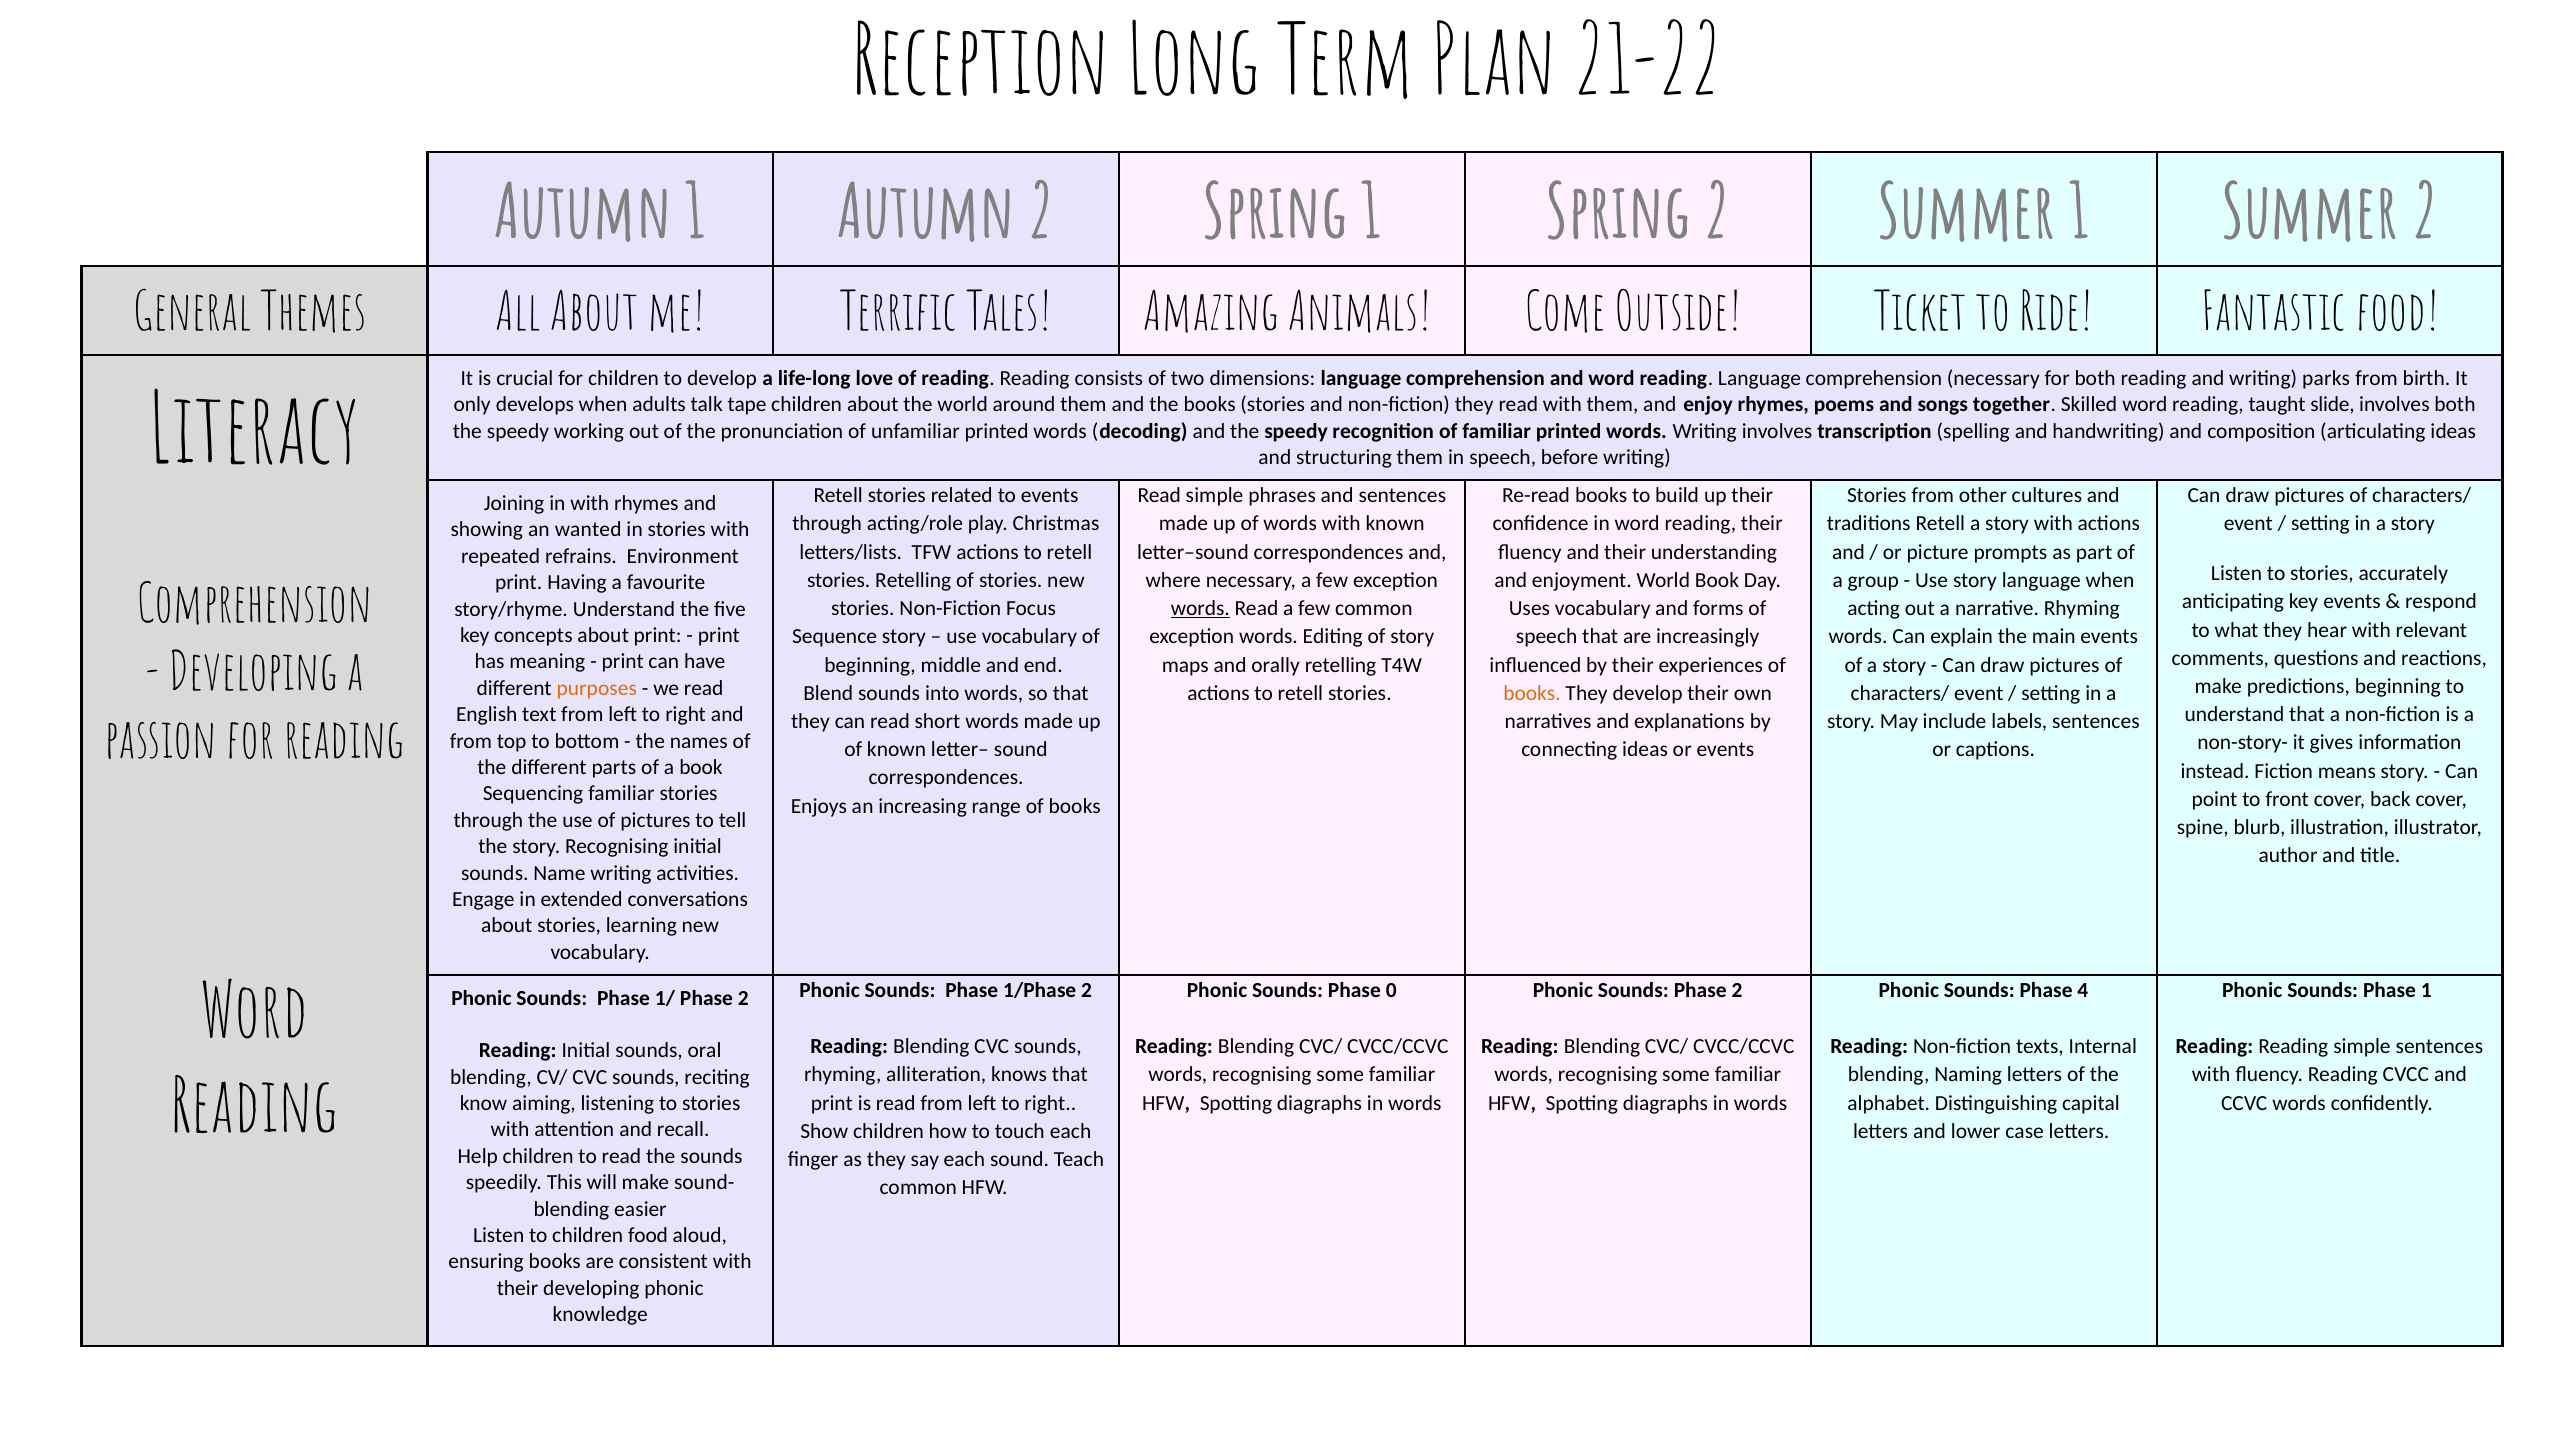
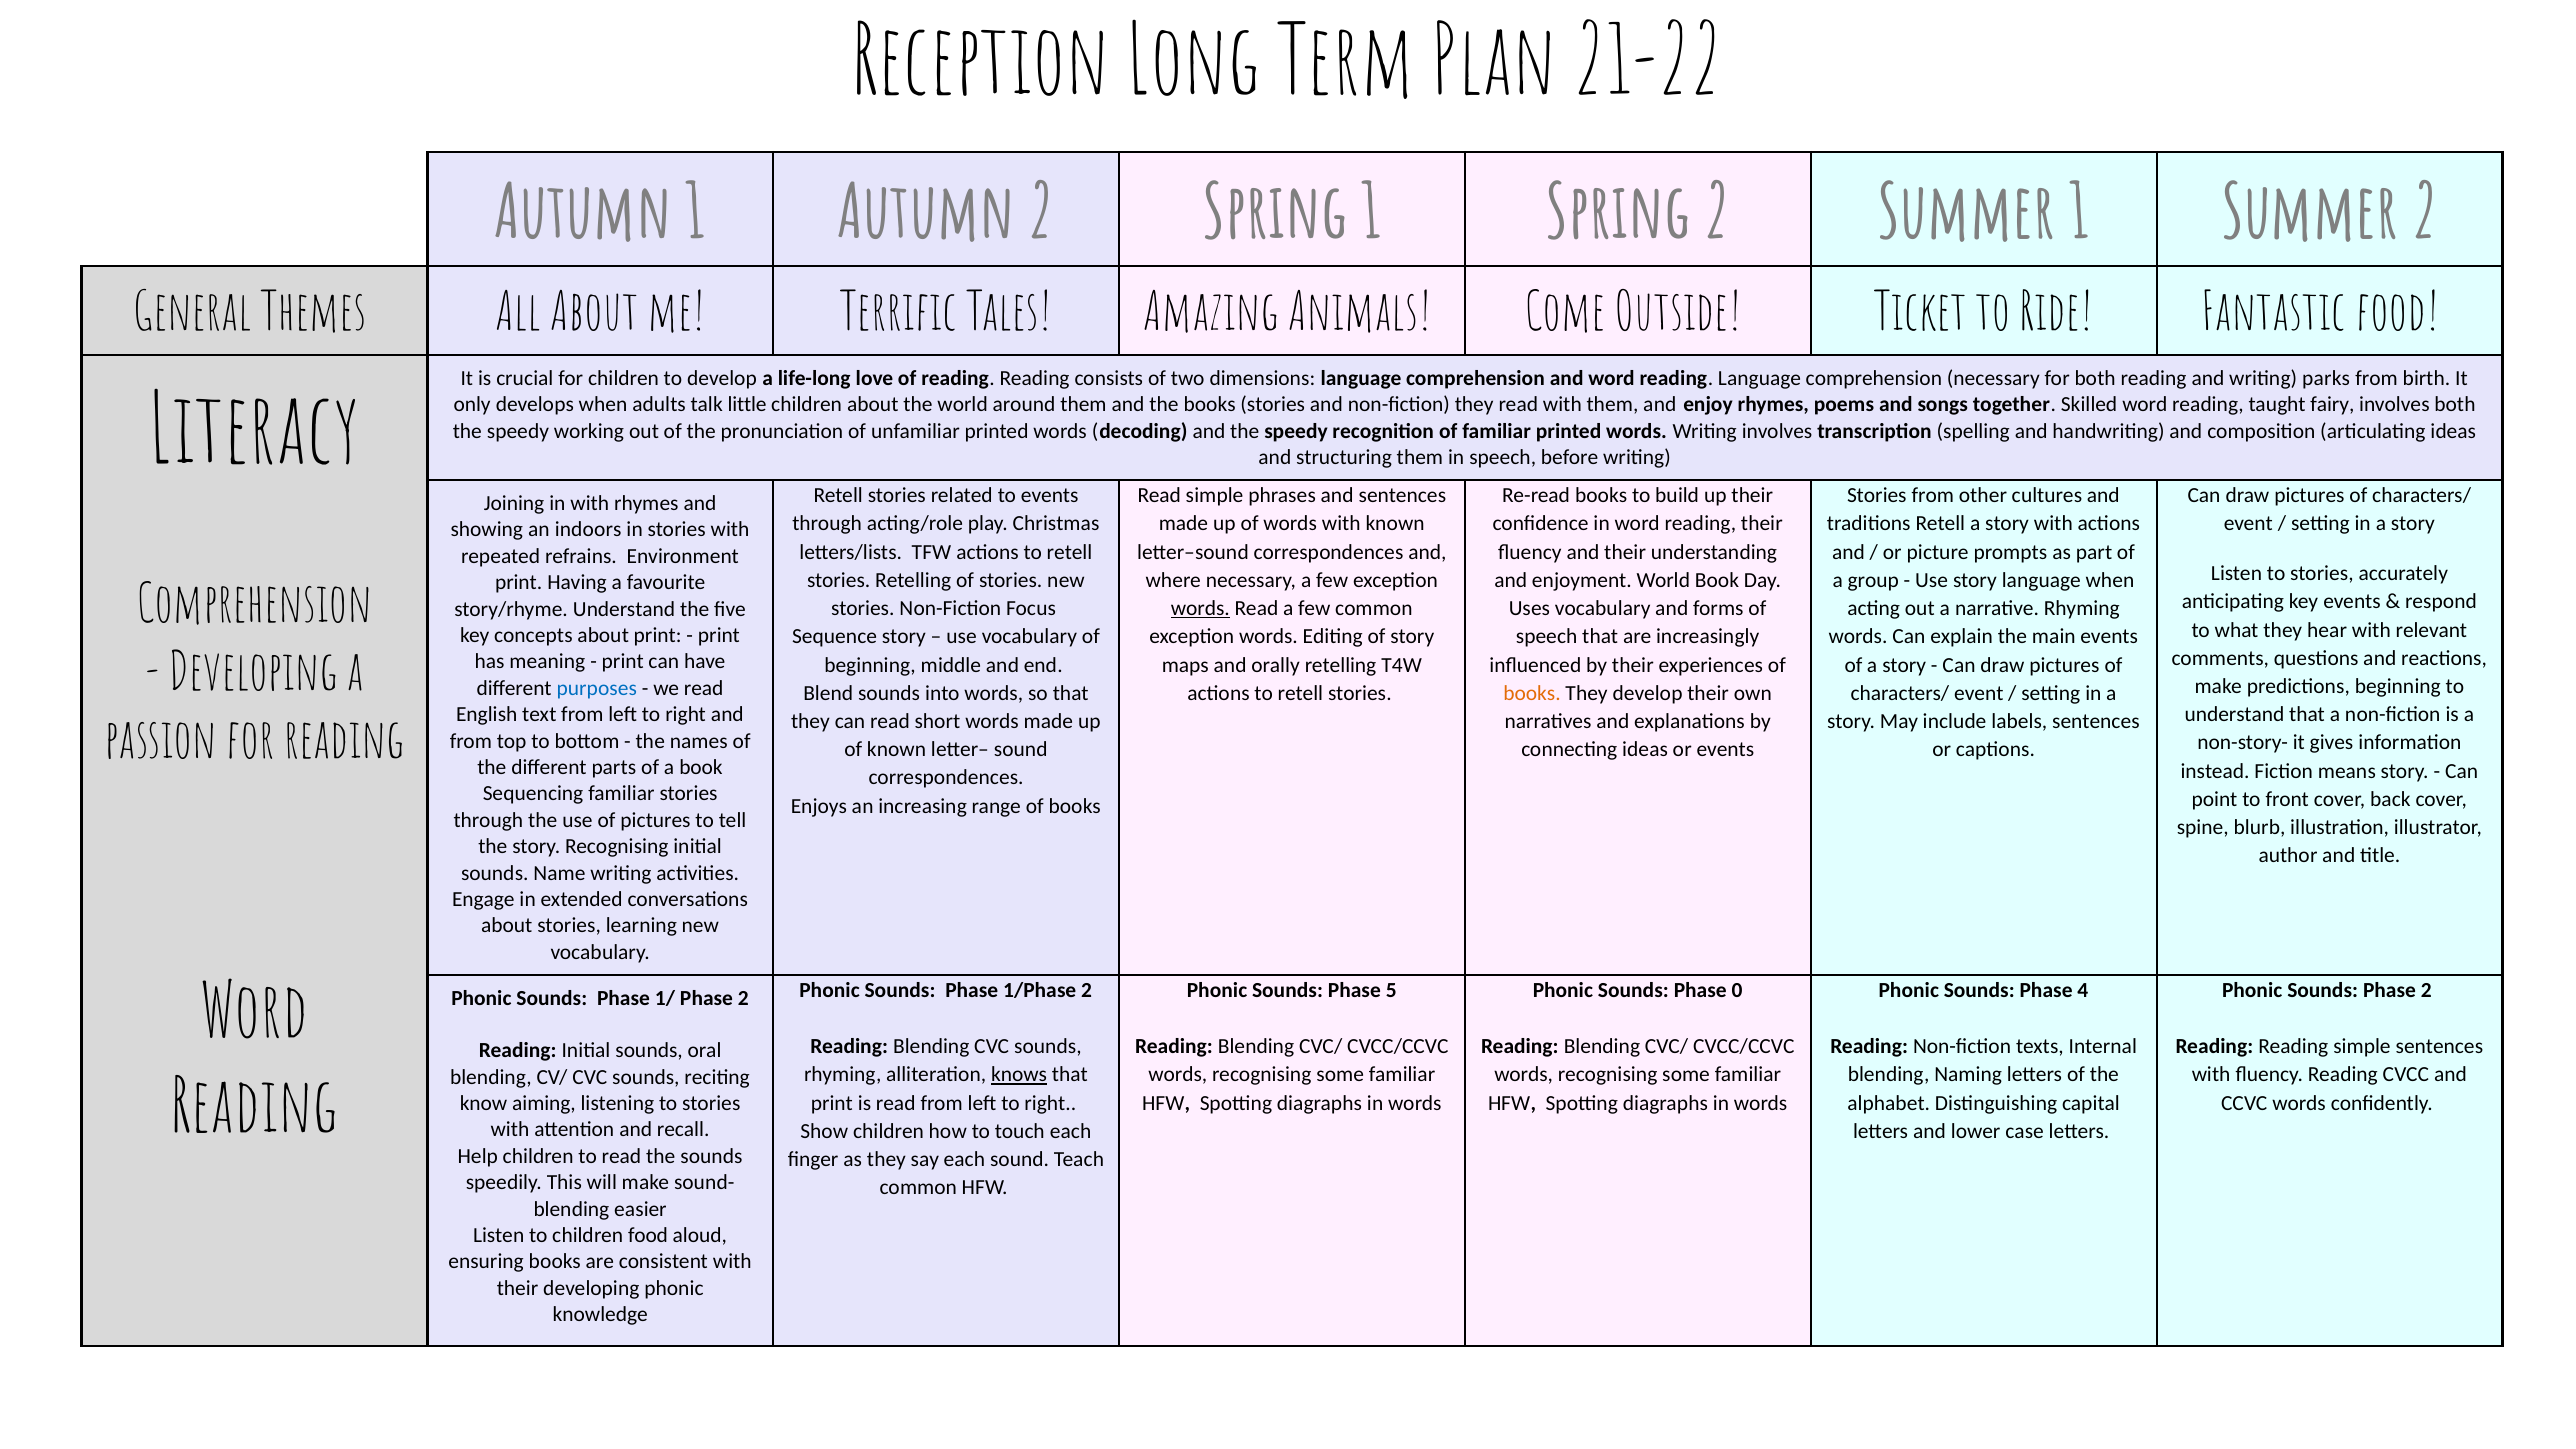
tape: tape -> little
slide: slide -> fairy
wanted: wanted -> indoors
purposes colour: orange -> blue
0: 0 -> 5
Sounds Phase 2: 2 -> 0
Sounds Phase 1: 1 -> 2
knows underline: none -> present
